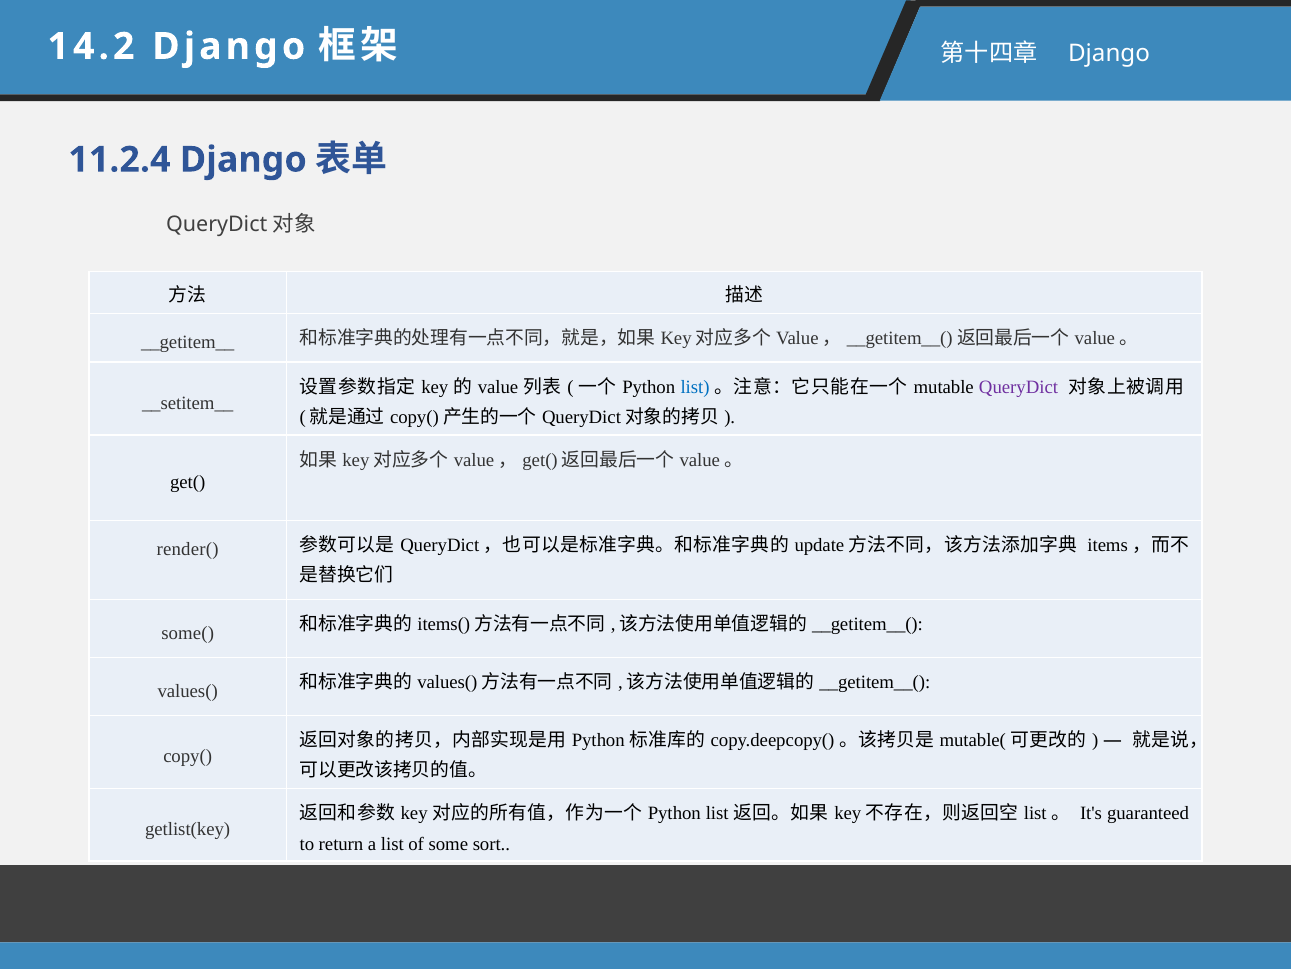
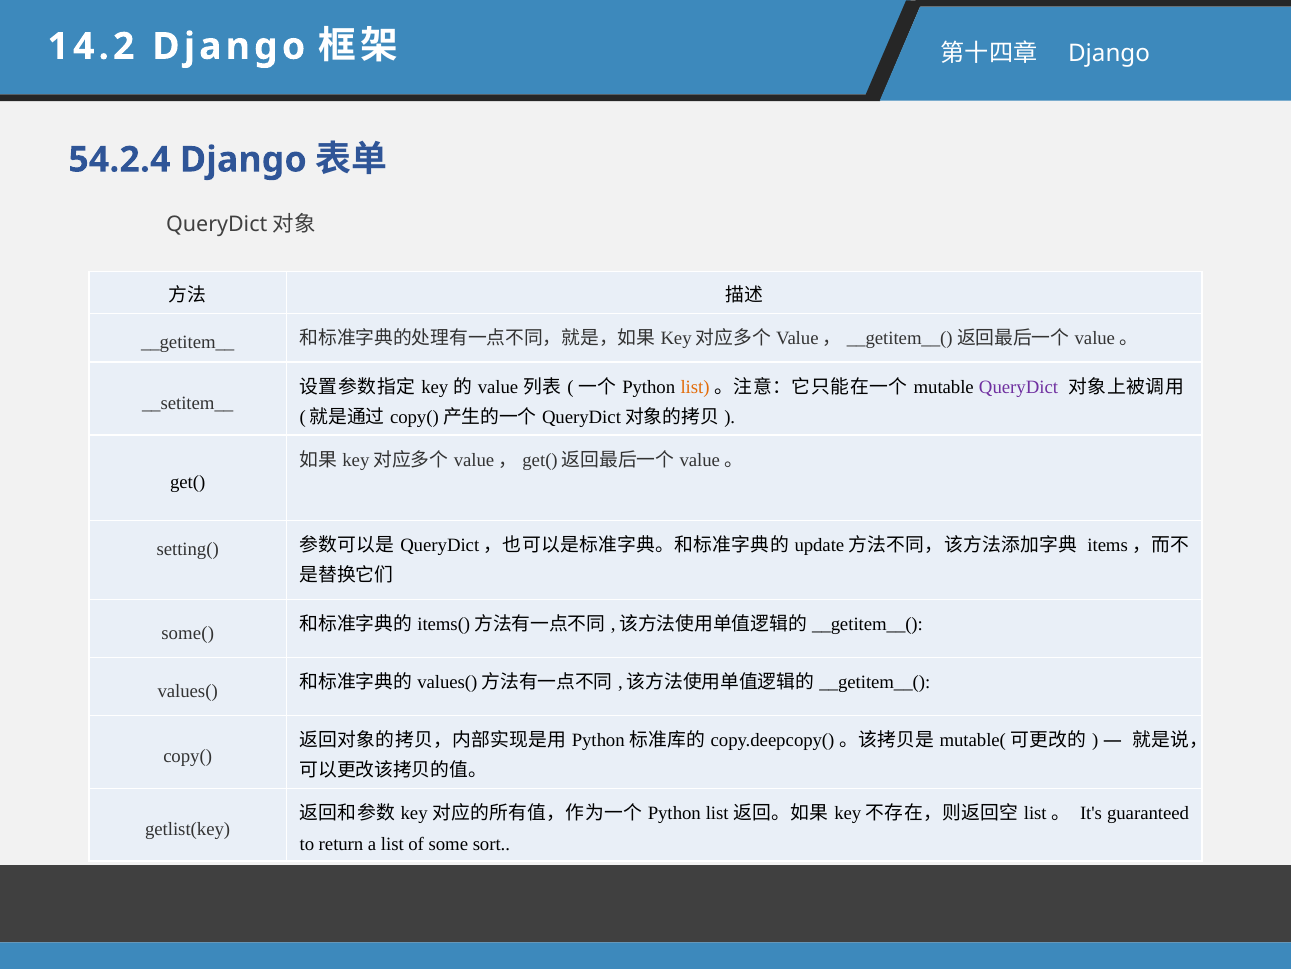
11.2.4: 11.2.4 -> 54.2.4
list at (695, 387) colour: blue -> orange
render(: render( -> setting(
